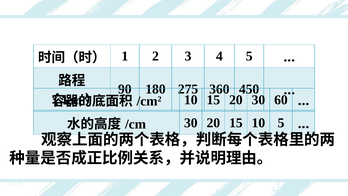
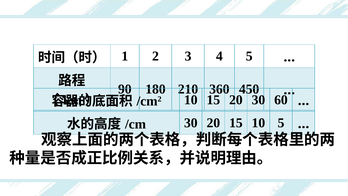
275: 275 -> 210
